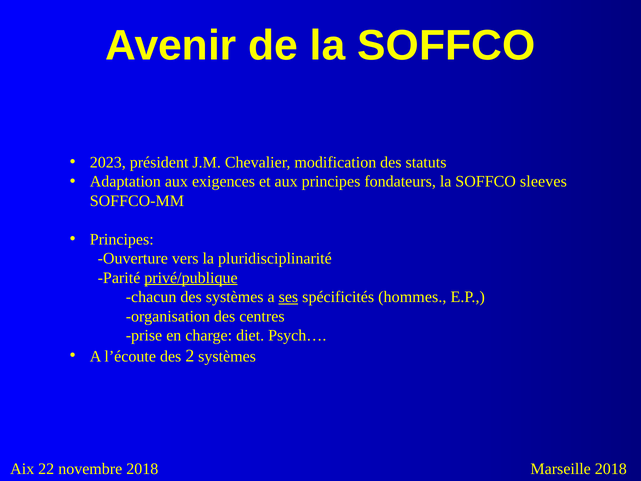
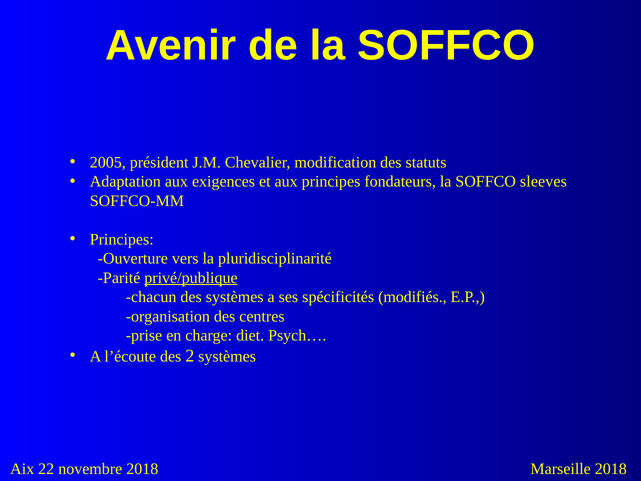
2023: 2023 -> 2005
ses underline: present -> none
hommes: hommes -> modifiés
